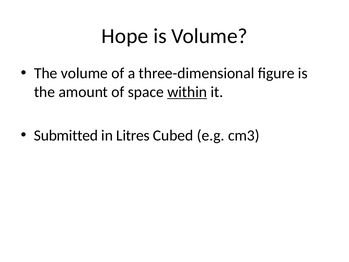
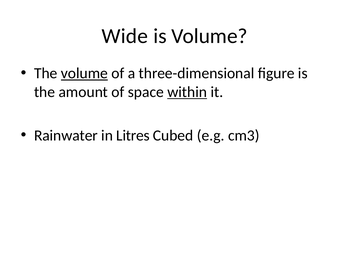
Hope: Hope -> Wide
volume at (84, 73) underline: none -> present
Submitted: Submitted -> Rainwater
